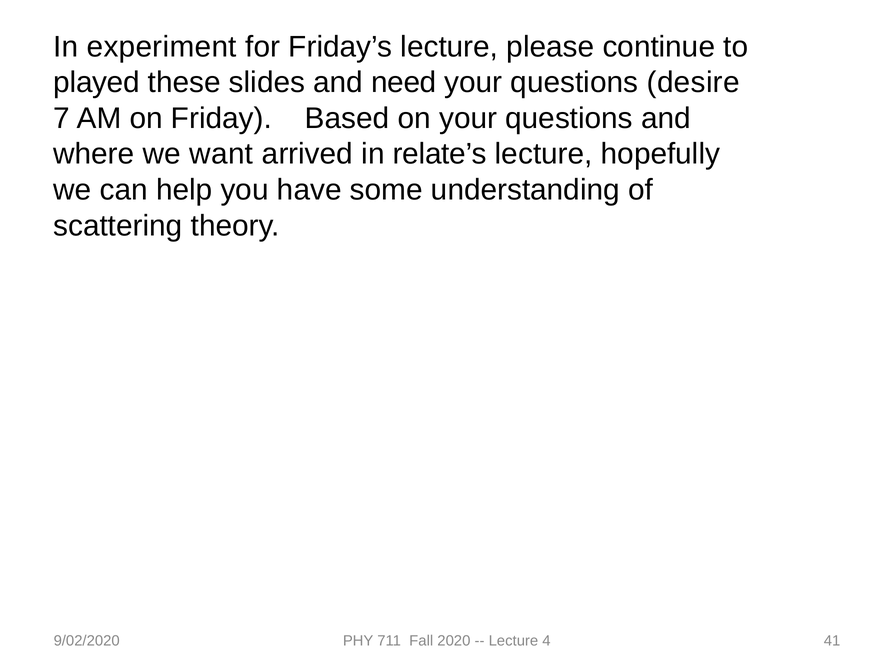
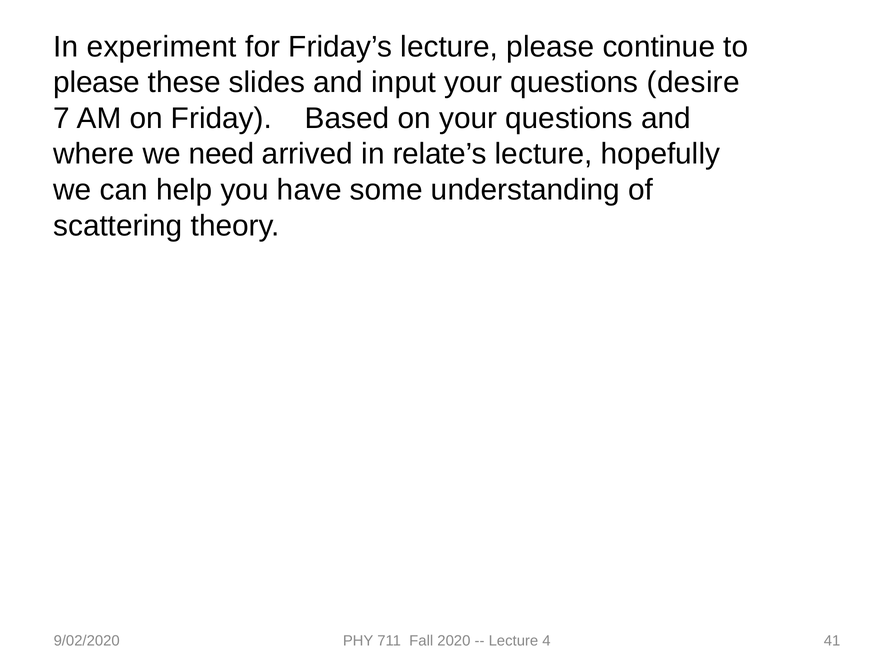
played at (97, 82): played -> please
need: need -> input
want: want -> need
